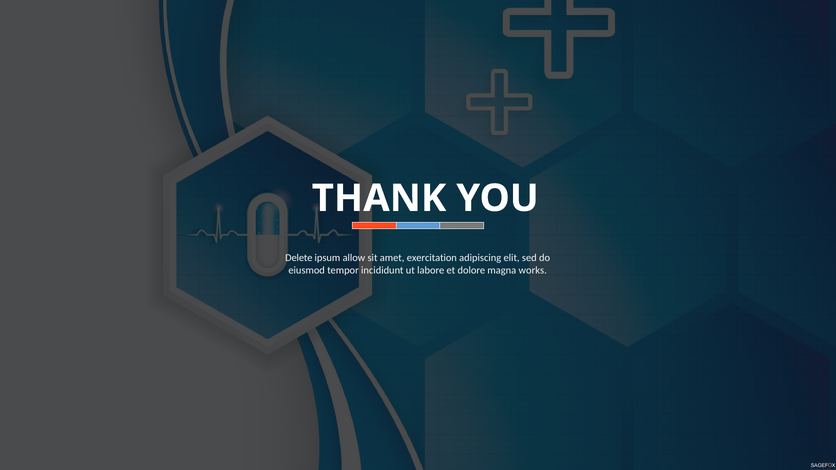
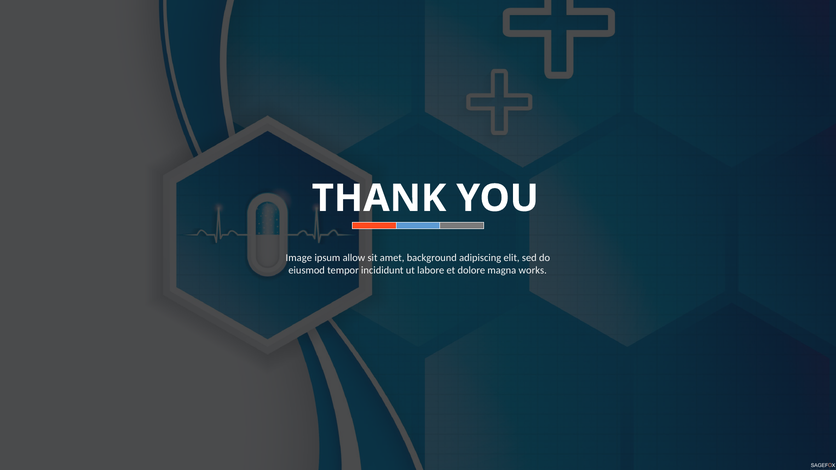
Delete: Delete -> Image
exercitation: exercitation -> background
